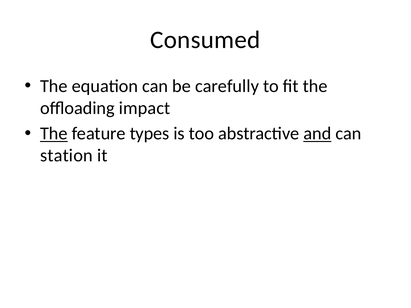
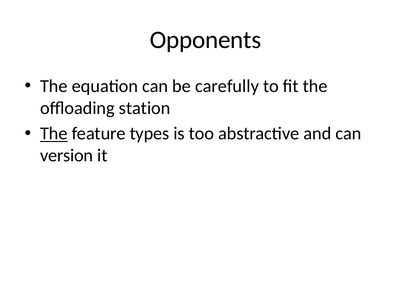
Consumed: Consumed -> Opponents
impact: impact -> station
and underline: present -> none
station: station -> version
